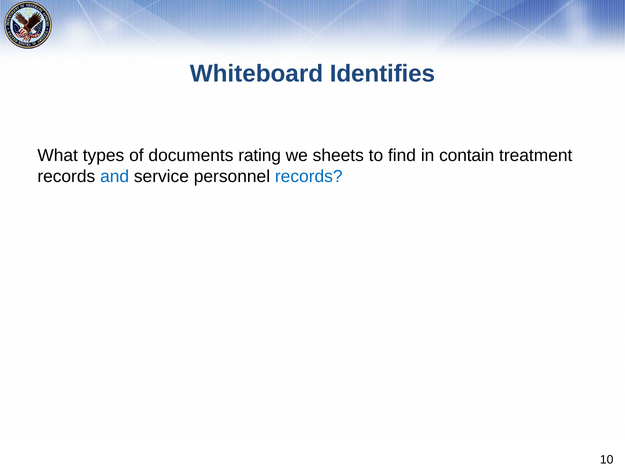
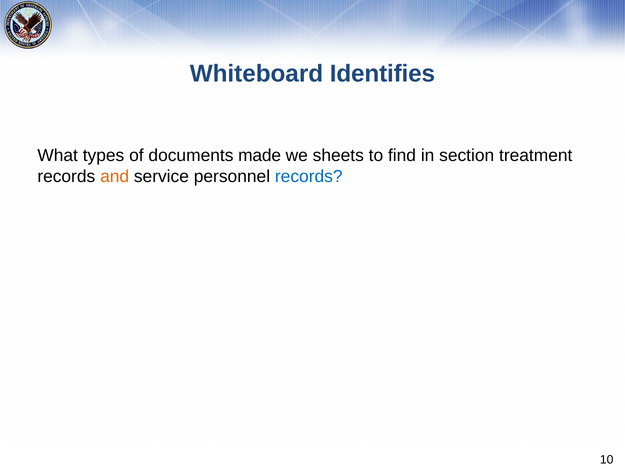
rating: rating -> made
contain: contain -> section
and colour: blue -> orange
